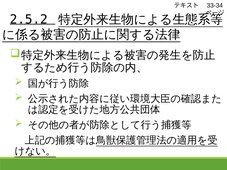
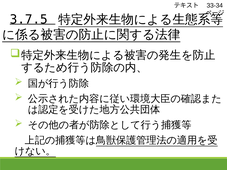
2.5.2: 2.5.2 -> 3.7.5
